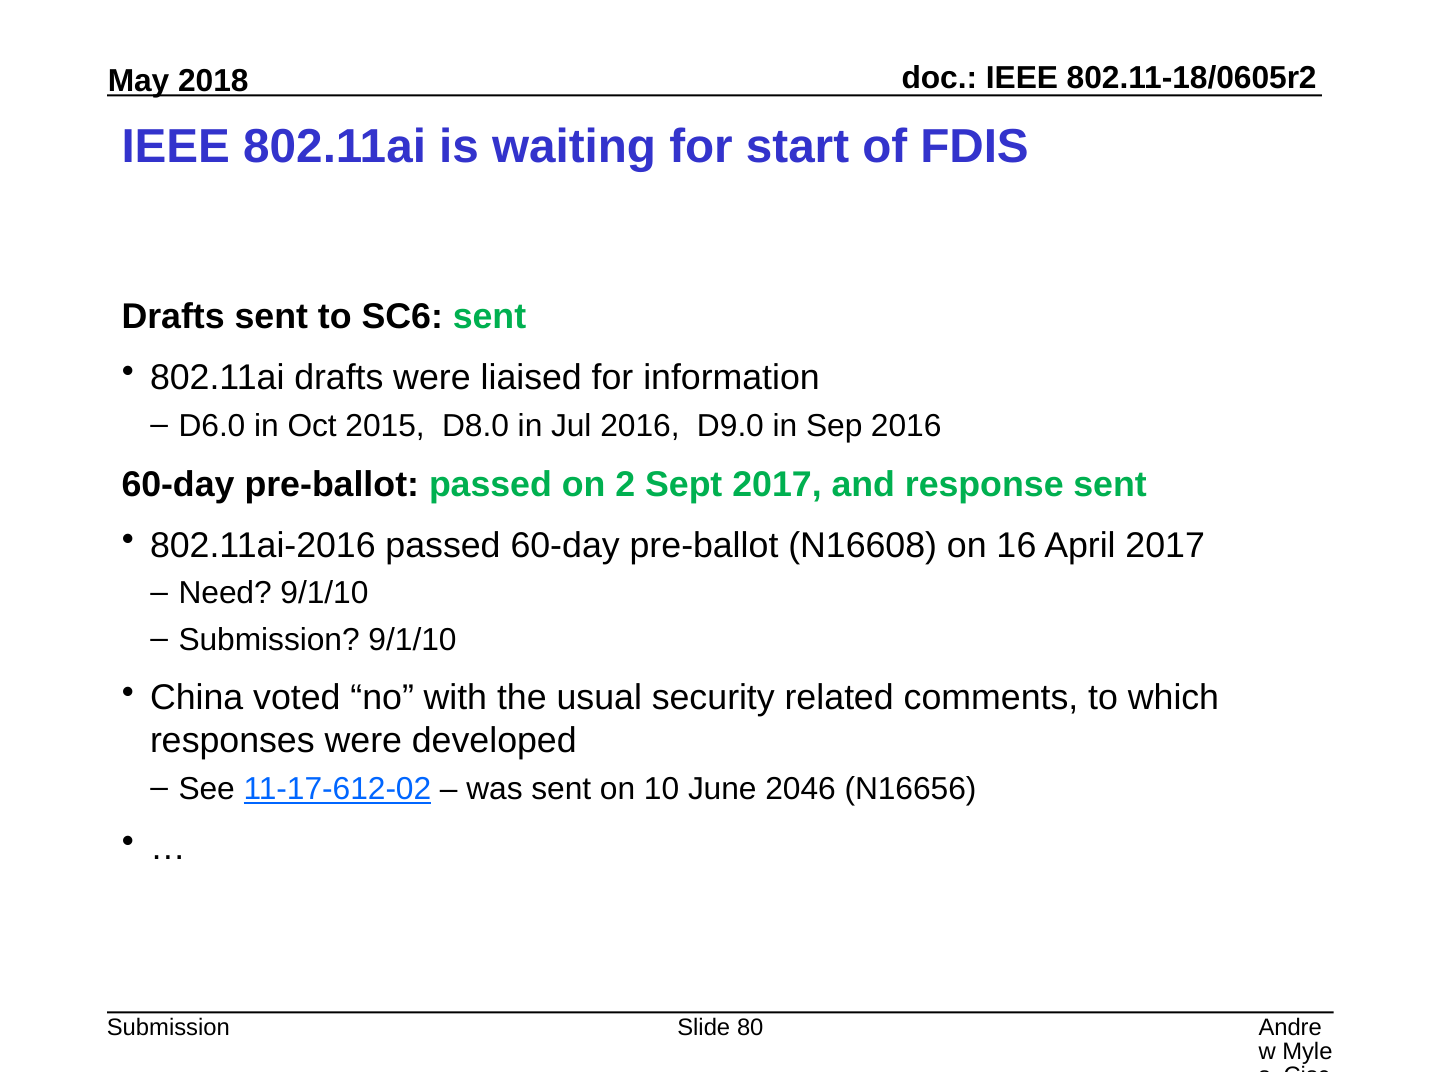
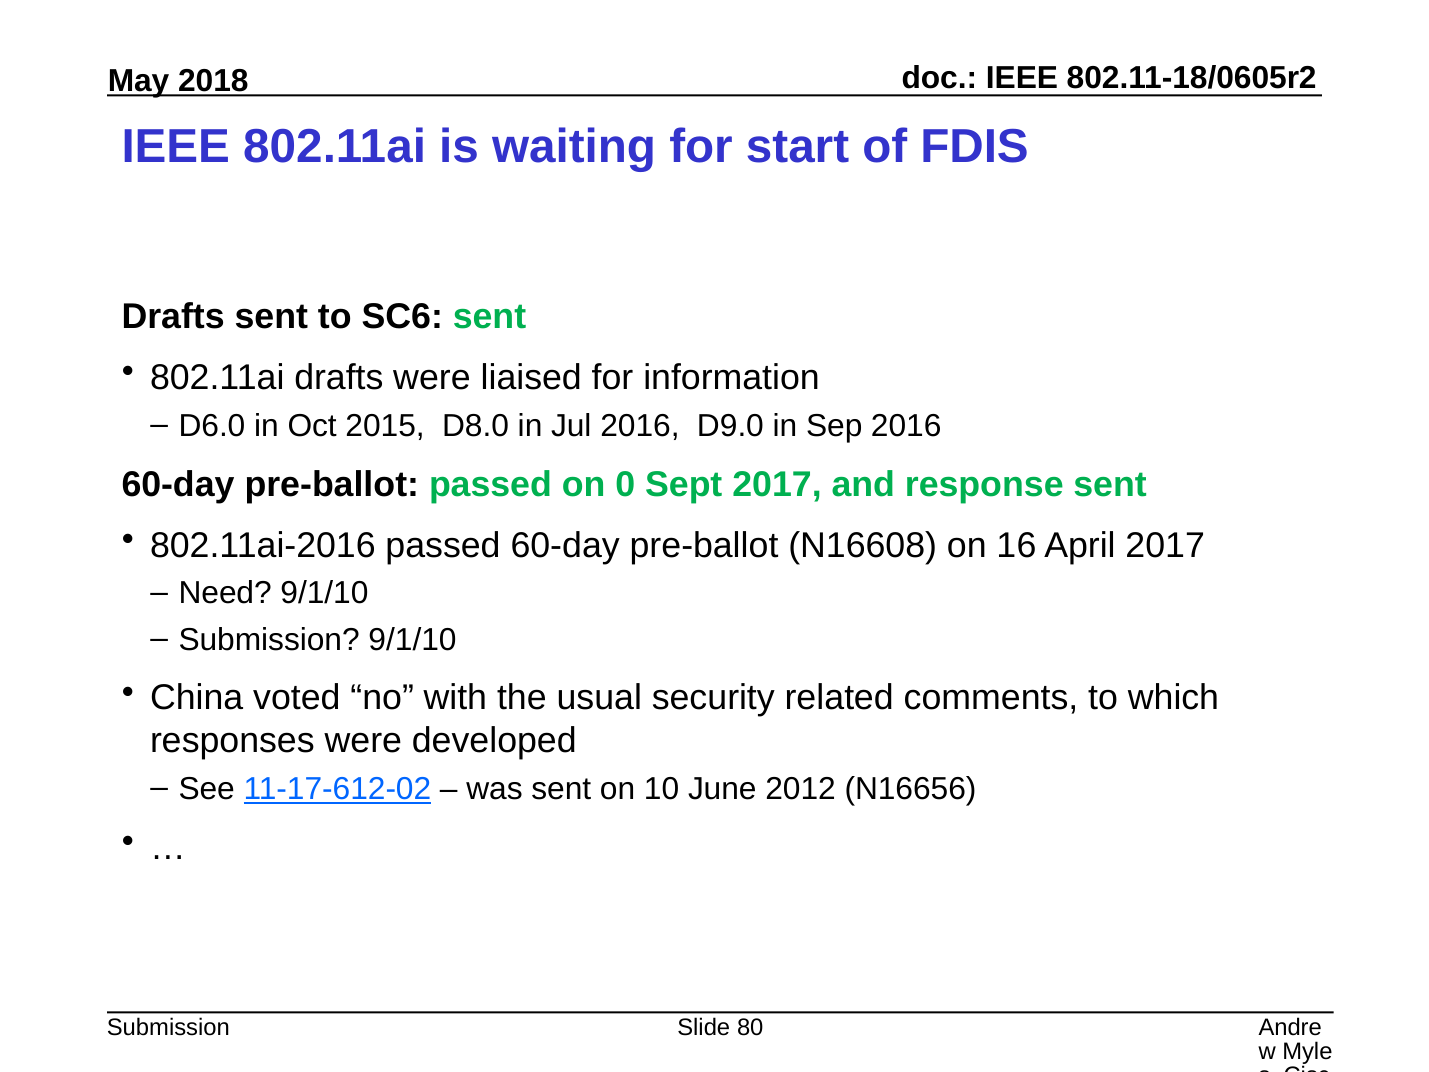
2: 2 -> 0
2046: 2046 -> 2012
